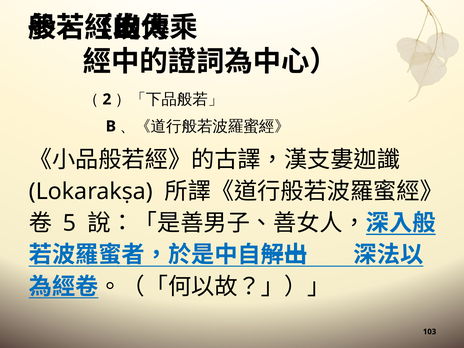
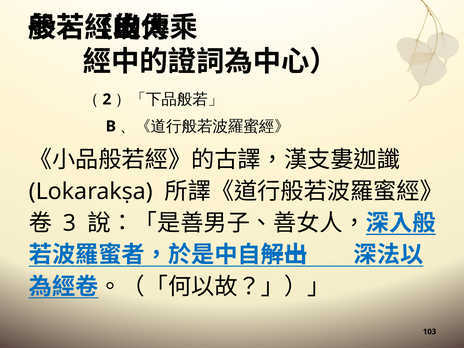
5: 5 -> 3
